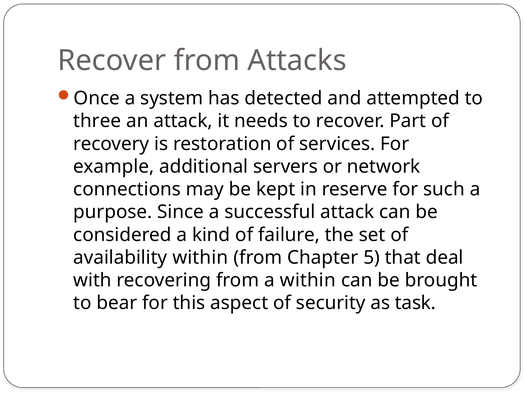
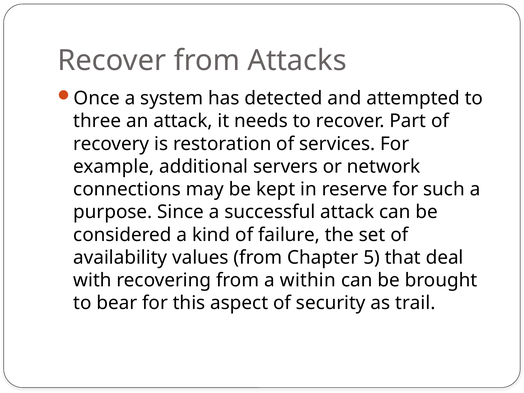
availability within: within -> values
task: task -> trail
